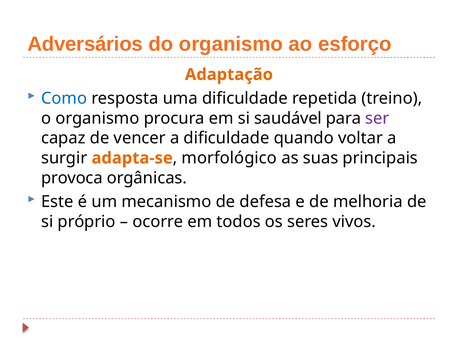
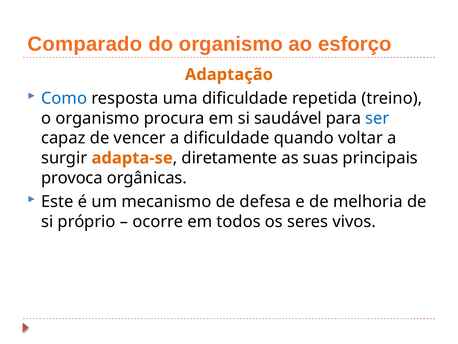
Adversários: Adversários -> Comparado
ser colour: purple -> blue
morfológico: morfológico -> diretamente
